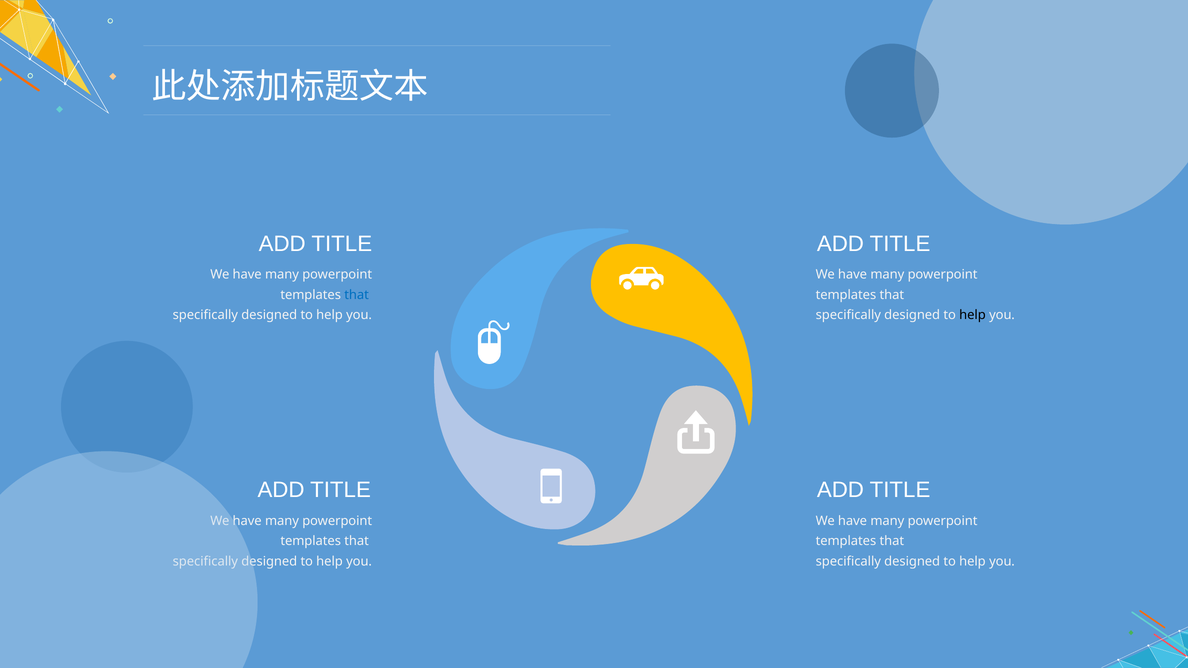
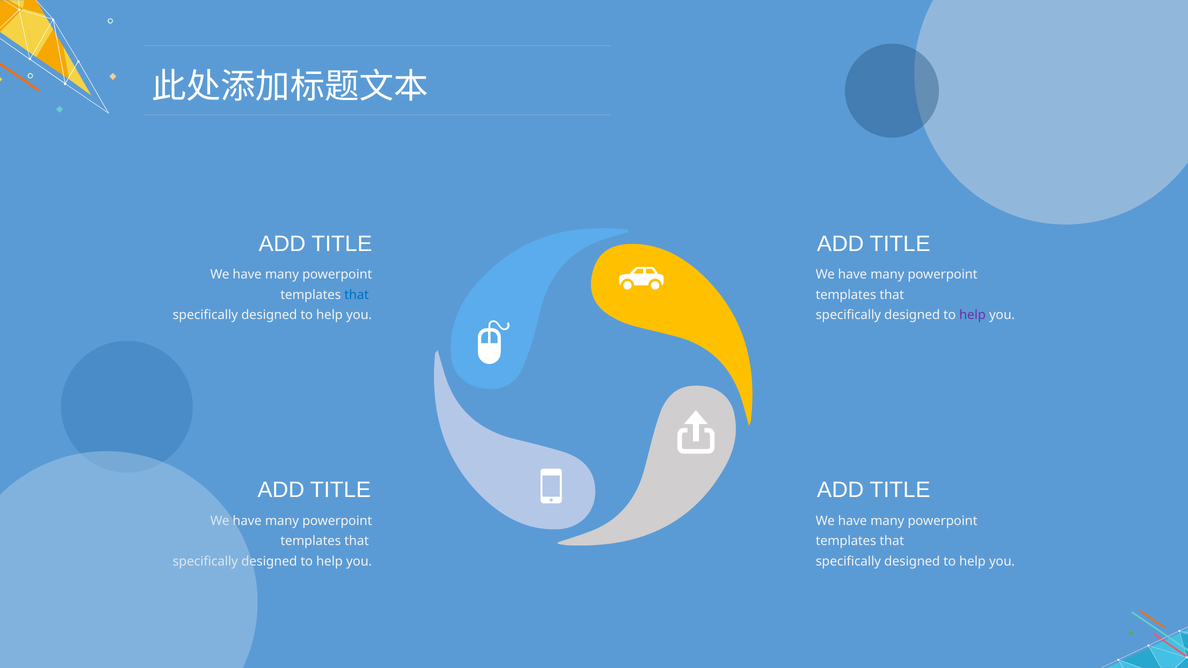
help at (972, 315) colour: black -> purple
